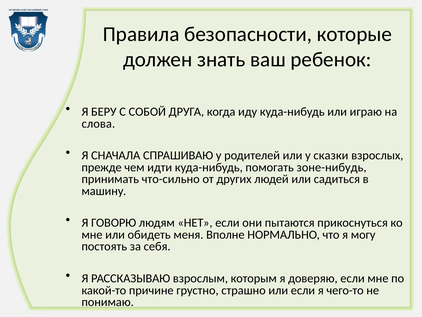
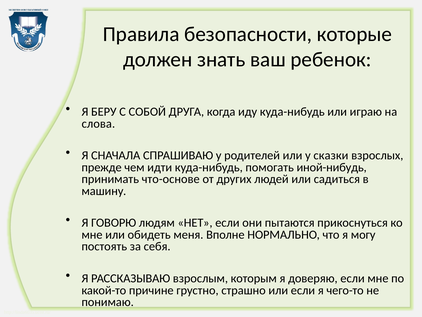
зоне-нибудь: зоне-нибудь -> иной-нибудь
что-сильно: что-сильно -> что-основе
